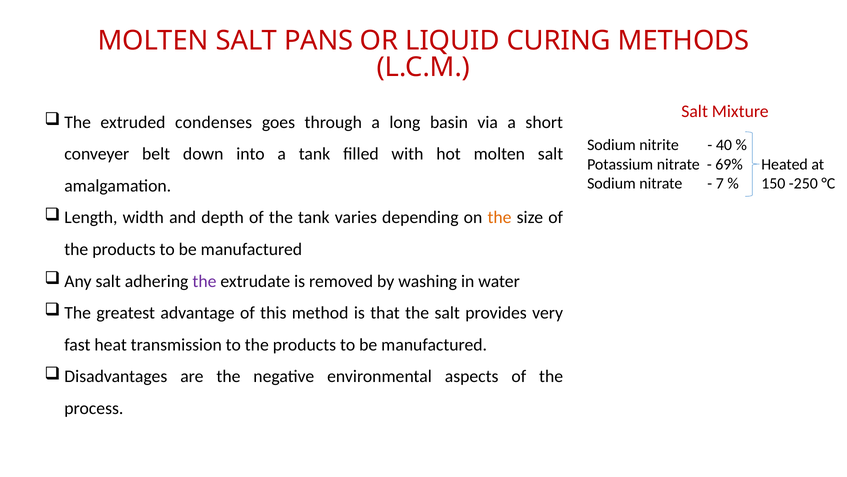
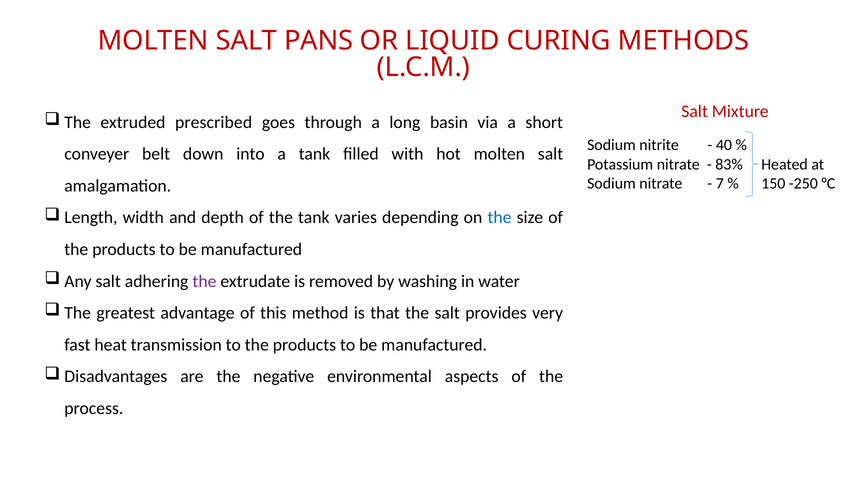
condenses: condenses -> prescribed
69%: 69% -> 83%
the at (500, 217) colour: orange -> blue
